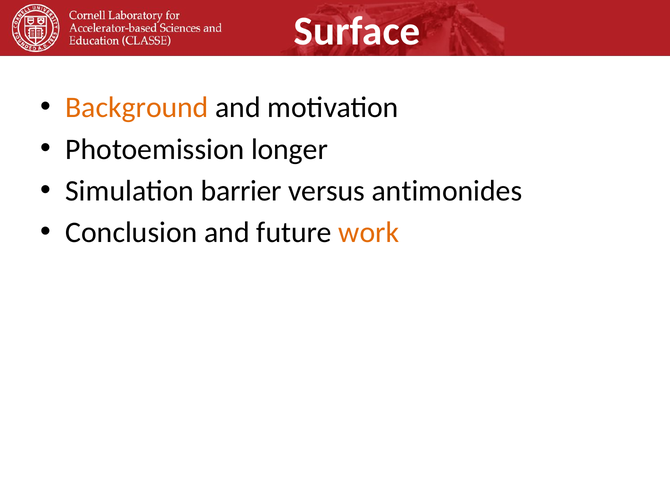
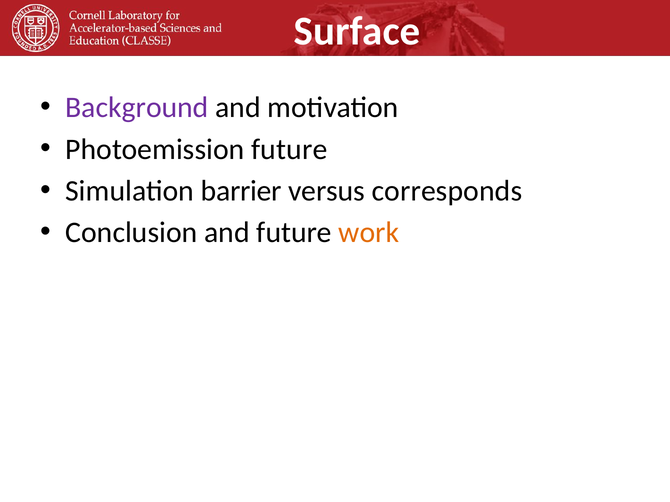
Background colour: orange -> purple
Photoemission longer: longer -> future
antimonides: antimonides -> corresponds
